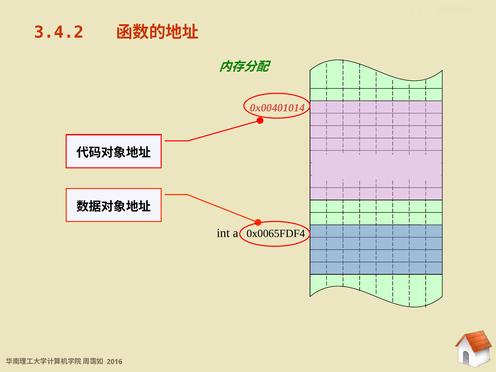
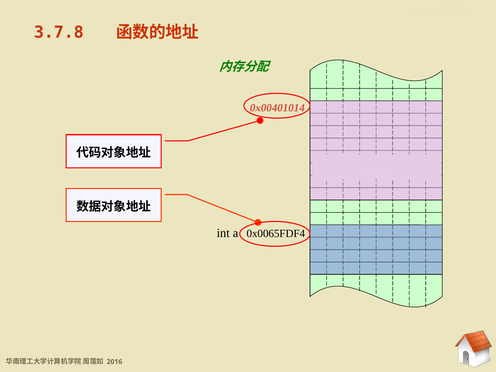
3.4.2: 3.4.2 -> 3.7.8
